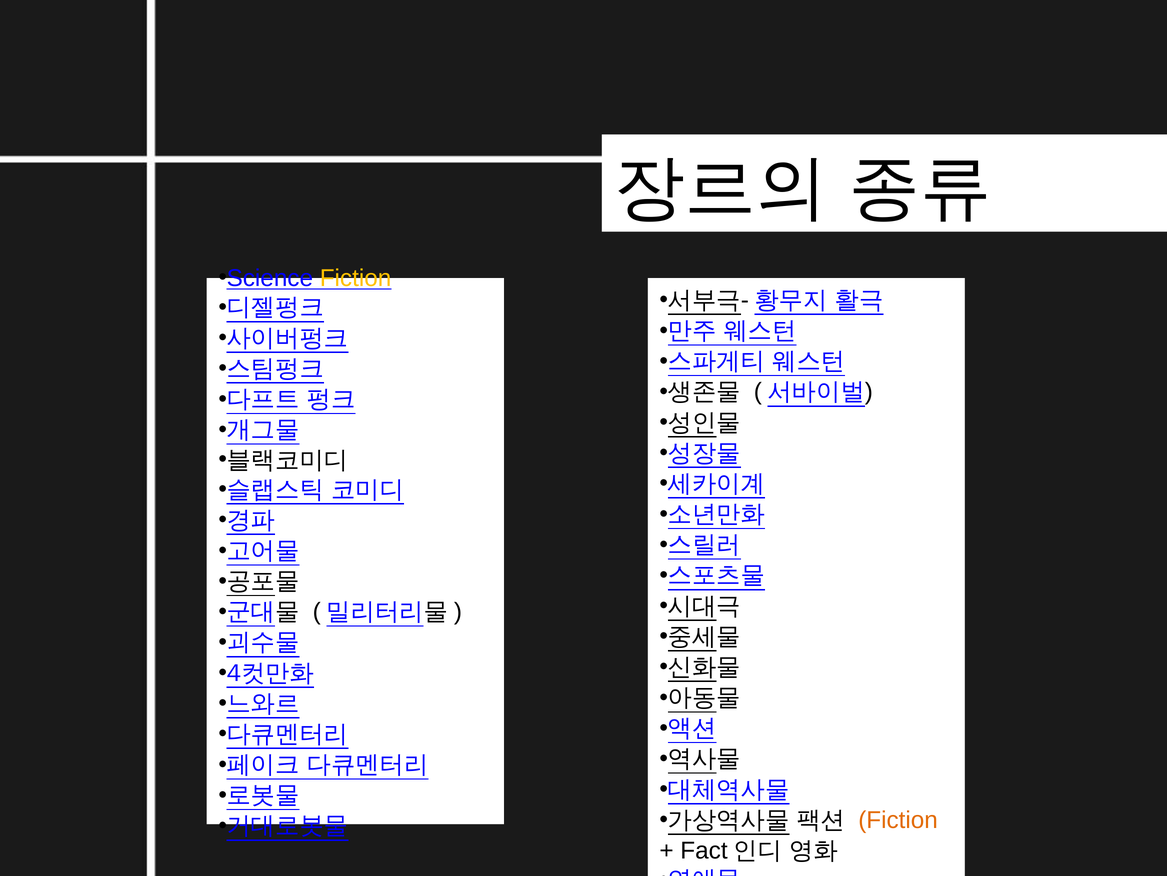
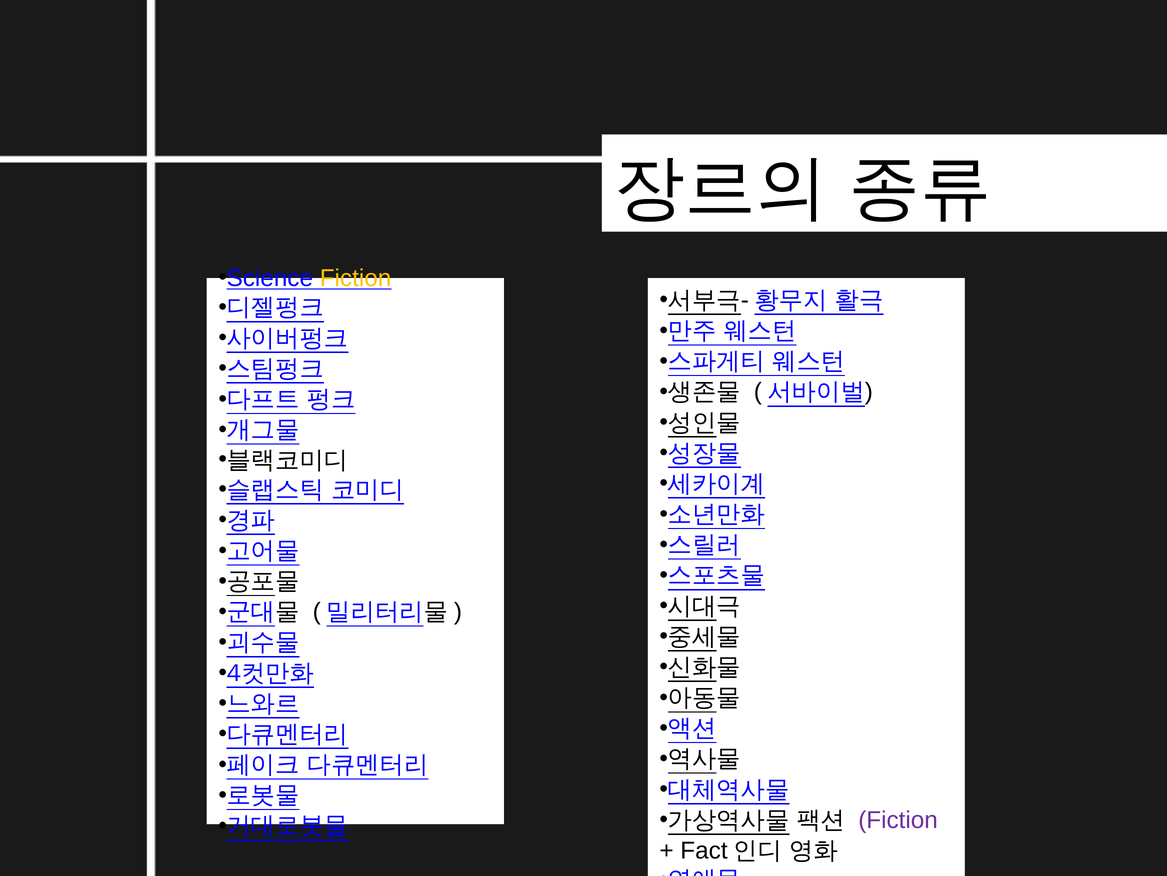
Fiction at (898, 819) colour: orange -> purple
